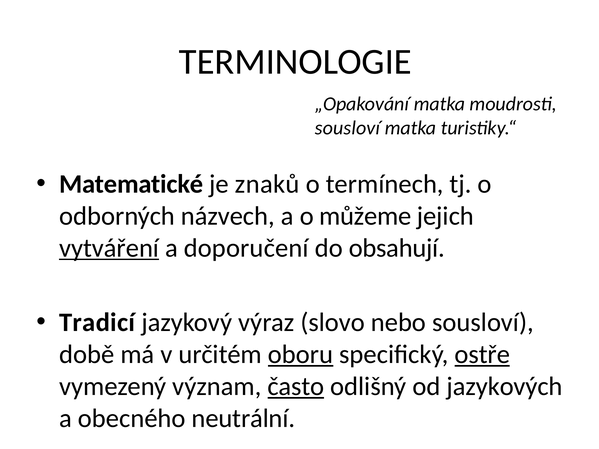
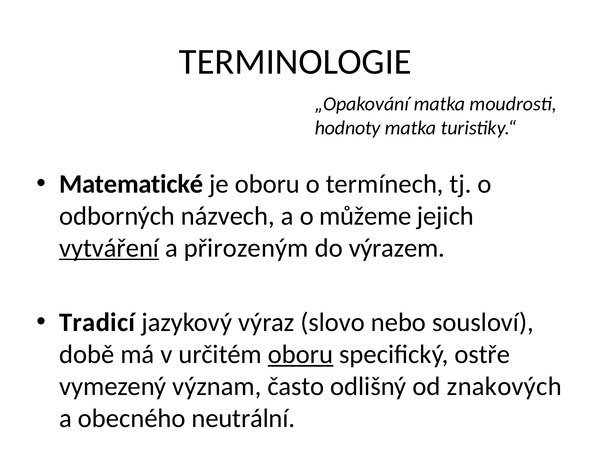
sousloví at (347, 128): sousloví -> hodnoty
je znaků: znaků -> oboru
doporučení: doporučení -> přirozeným
obsahují: obsahují -> výrazem
ostře underline: present -> none
často underline: present -> none
jazykových: jazykových -> znakových
